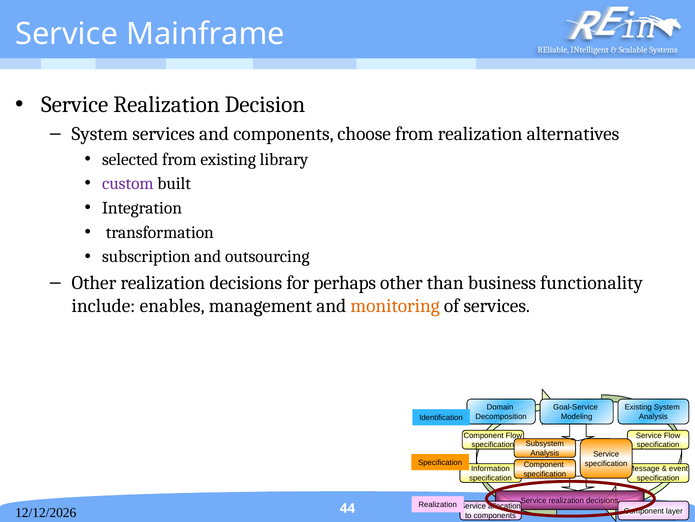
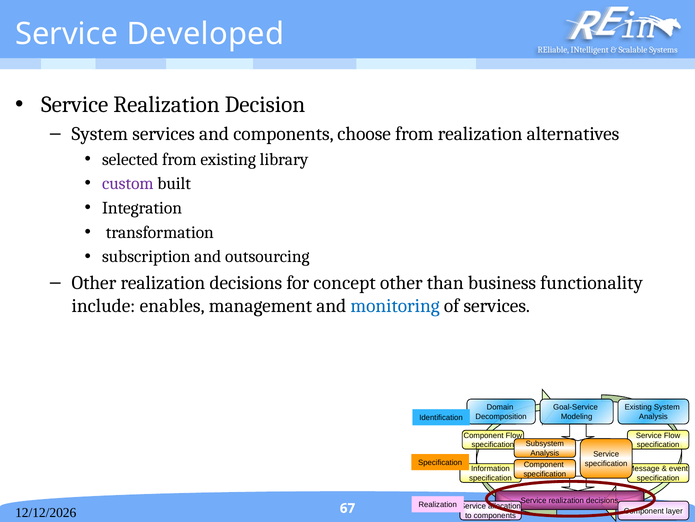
Mainframe: Mainframe -> Developed
perhaps: perhaps -> concept
monitoring colour: orange -> blue
44: 44 -> 67
